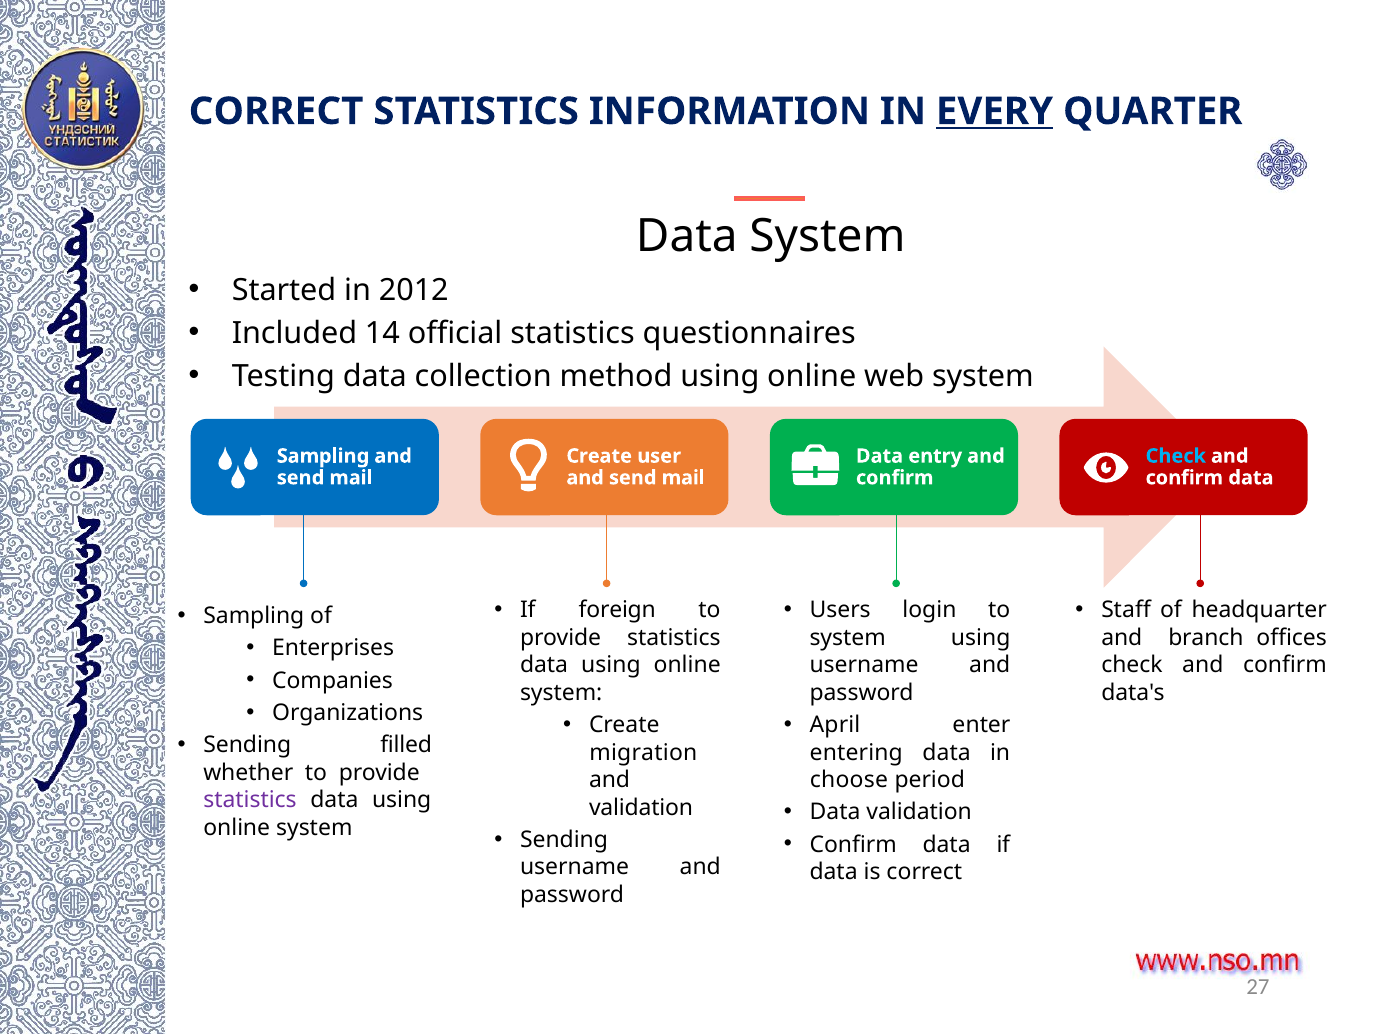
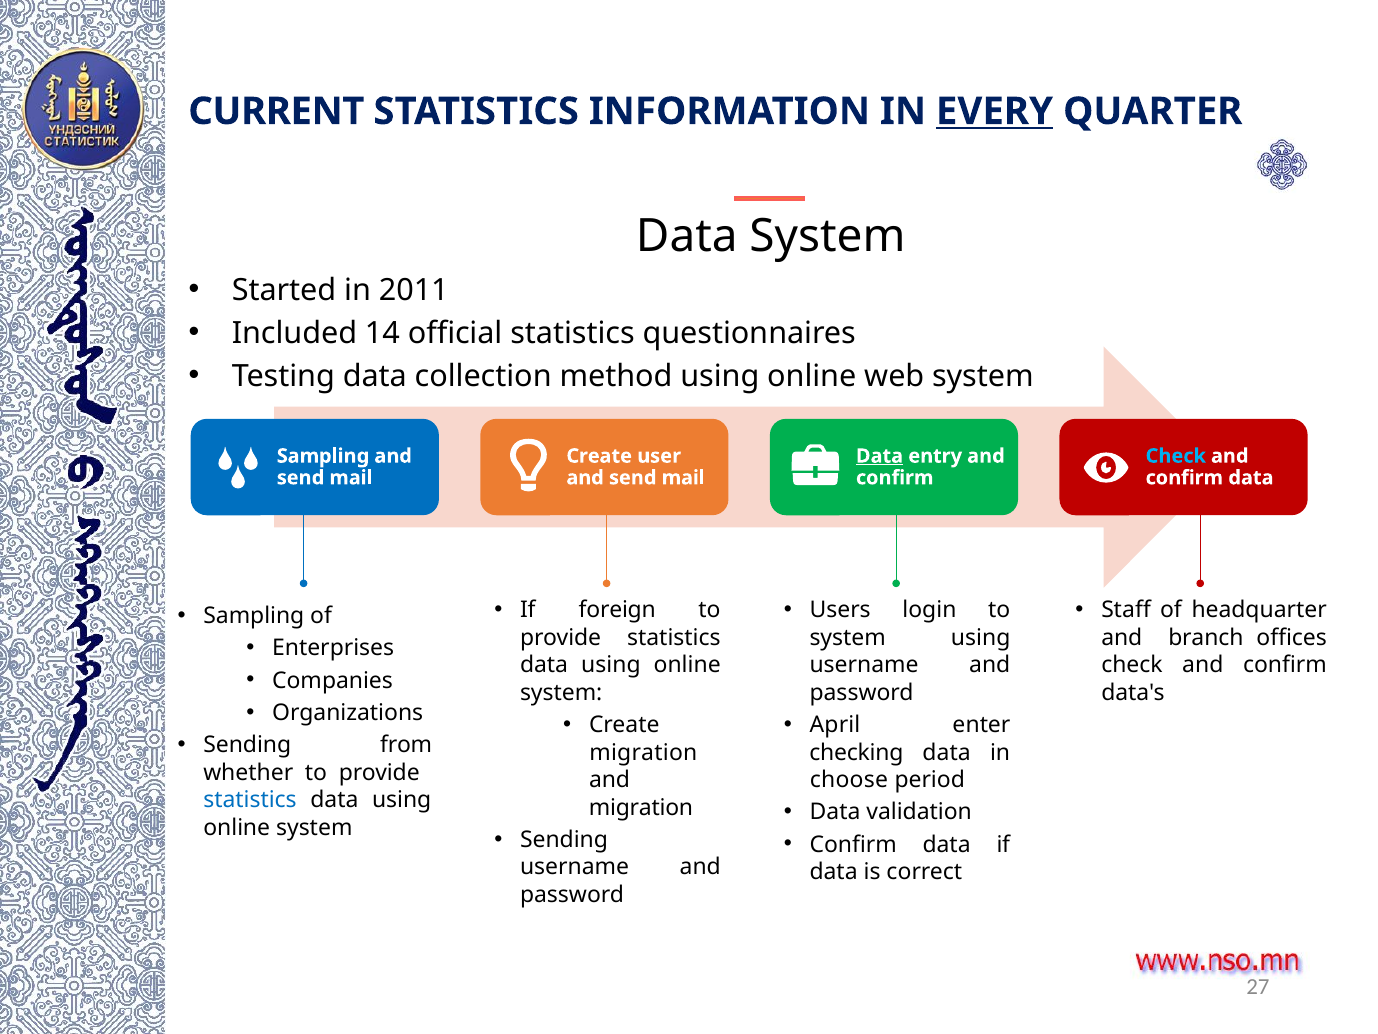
CORRECT at (276, 111): CORRECT -> CURRENT
2012: 2012 -> 2011
Data at (880, 456) underline: none -> present
filled: filled -> from
entering: entering -> checking
statistics at (250, 800) colour: purple -> blue
validation at (641, 807): validation -> migration
